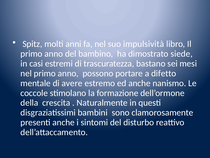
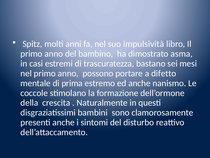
siede: siede -> asma
avere: avere -> prima
